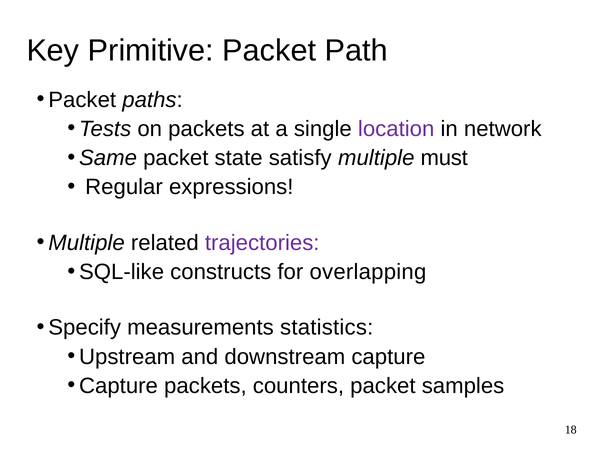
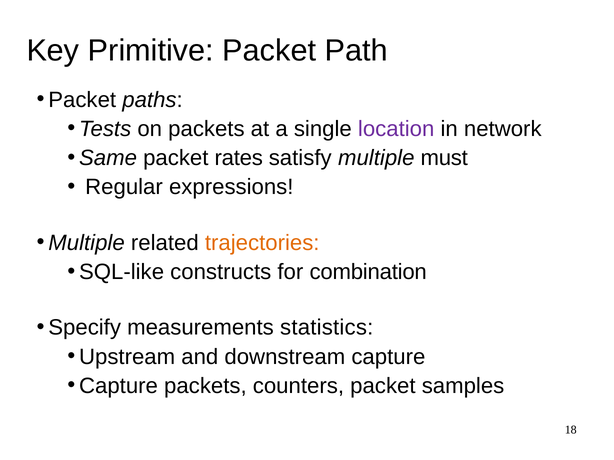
state: state -> rates
trajectories colour: purple -> orange
overlapping: overlapping -> combination
